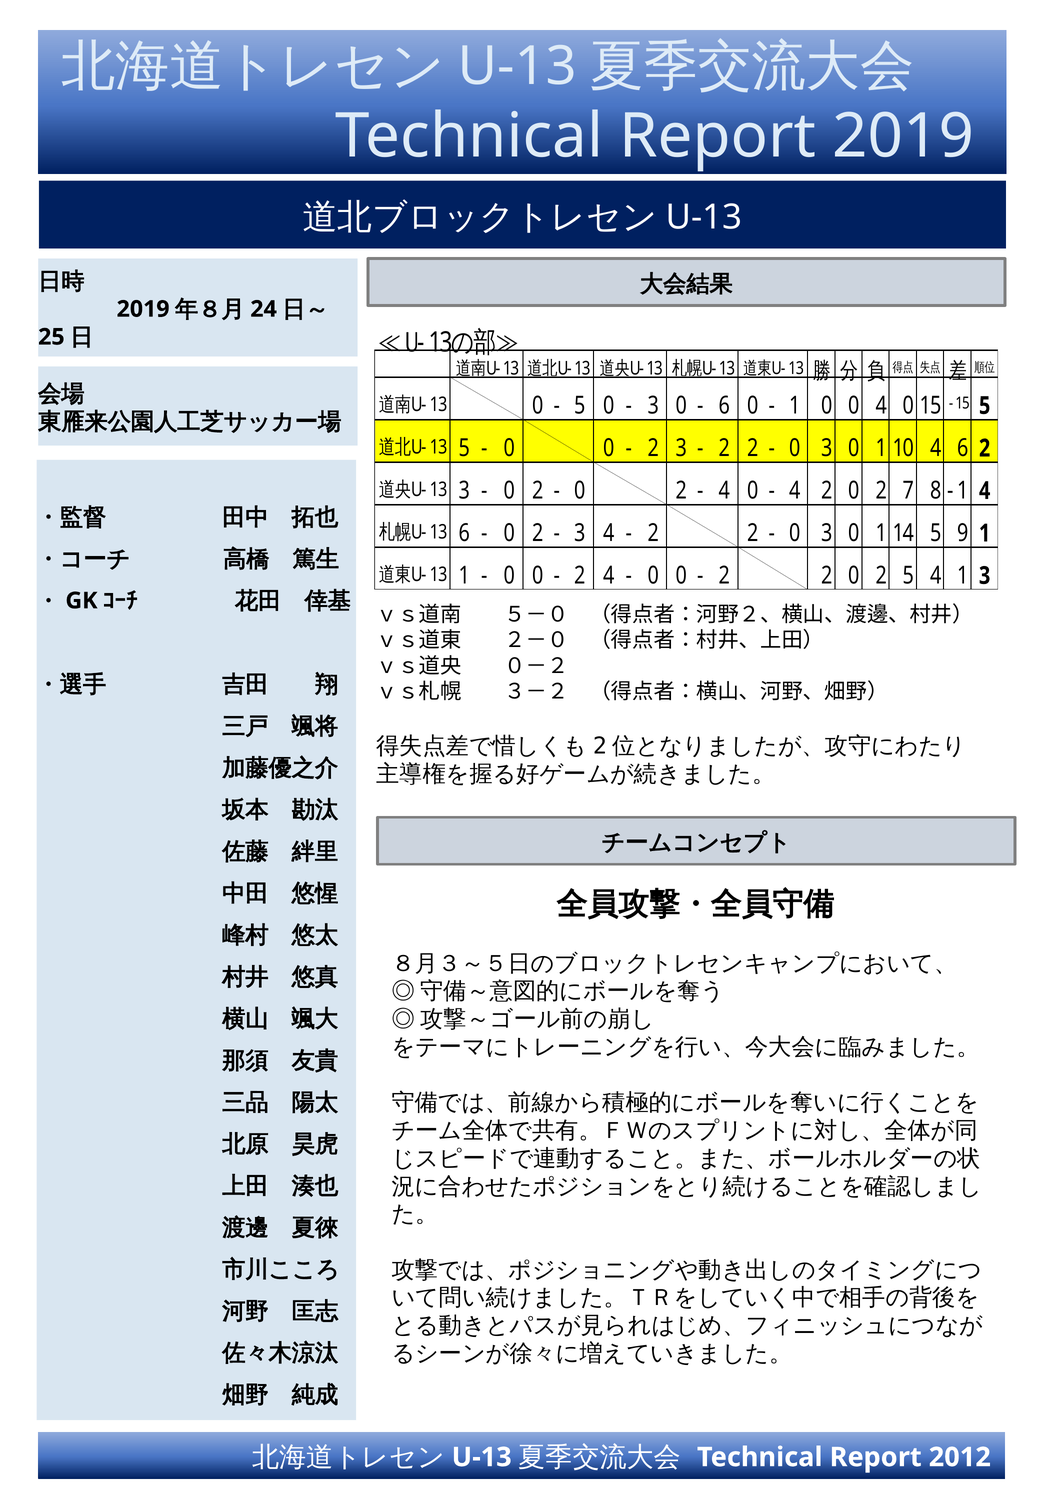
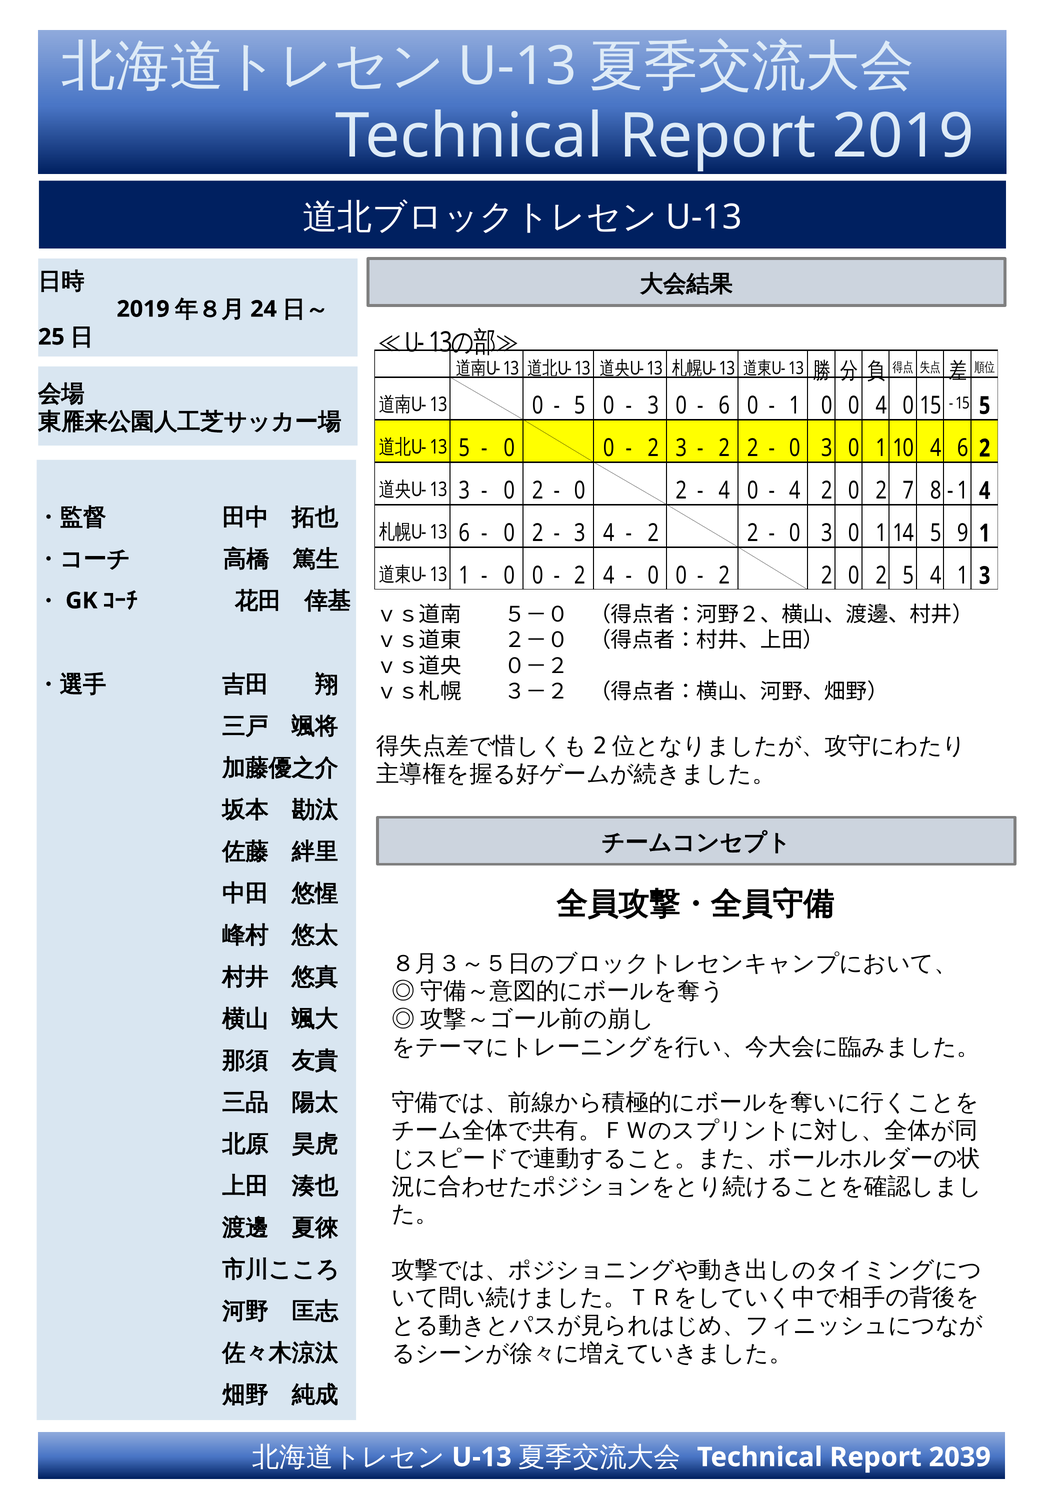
2012: 2012 -> 2039
